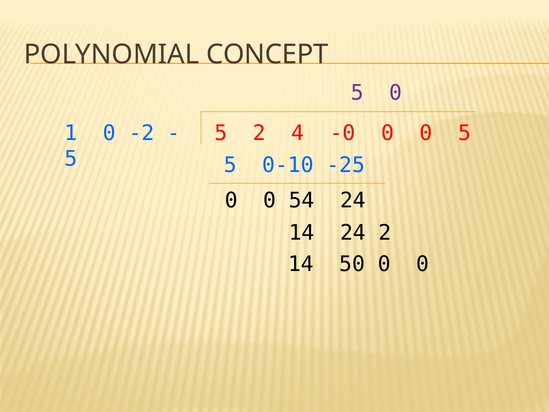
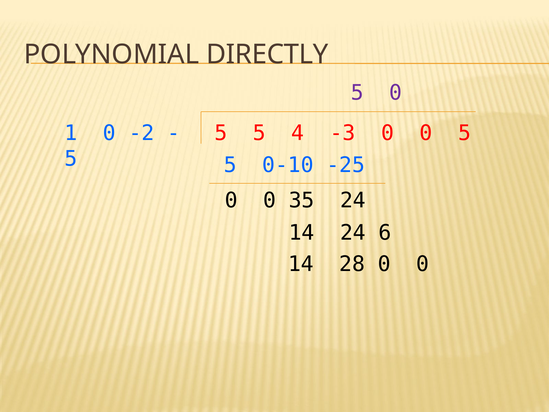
CONCEPT: CONCEPT -> DIRECTLY
2 at (259, 133): 2 -> 5
-0: -0 -> -3
54: 54 -> 35
24 2: 2 -> 6
50: 50 -> 28
